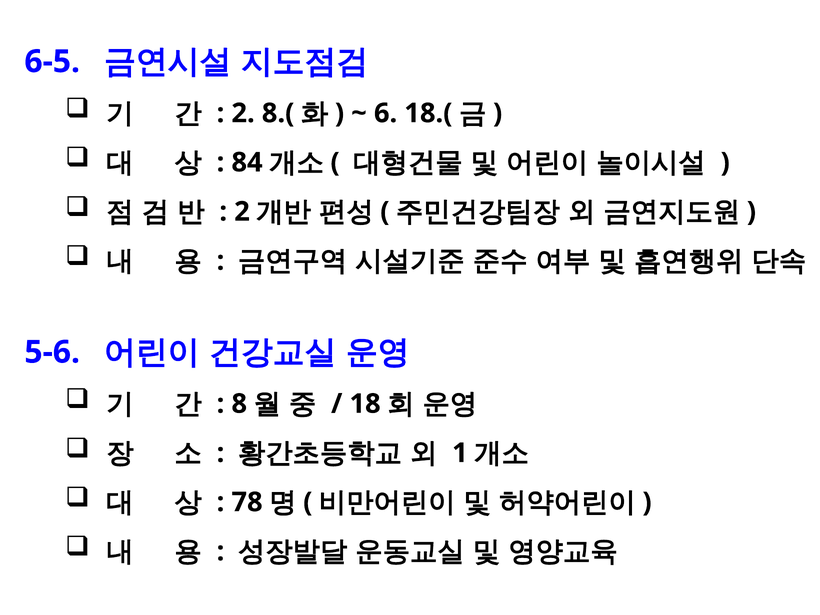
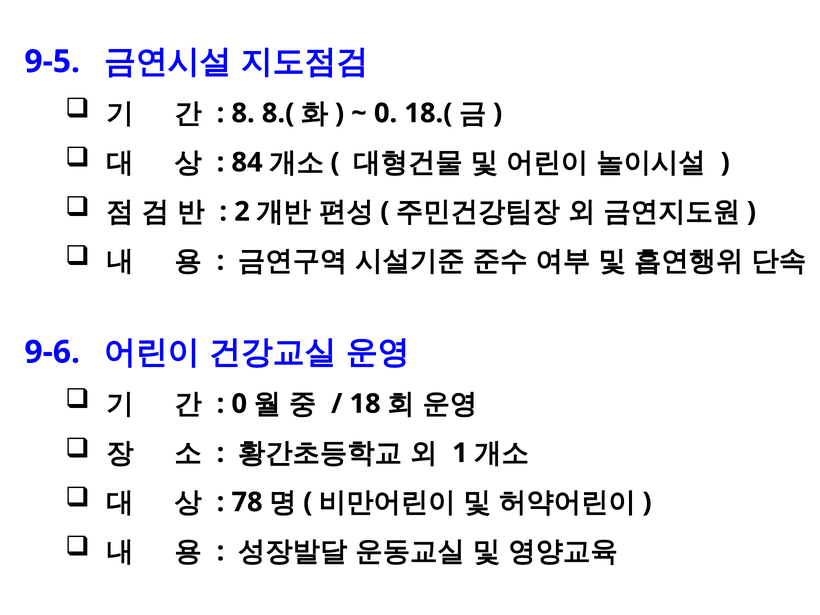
6-5: 6-5 -> 9-5
2 at (243, 113): 2 -> 8
6 at (386, 113): 6 -> 0
5-6: 5-6 -> 9-6
8 at (239, 404): 8 -> 0
